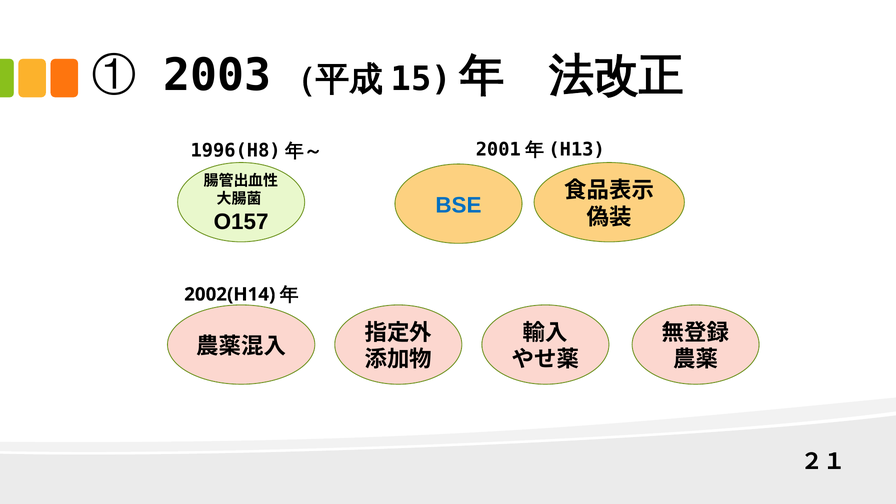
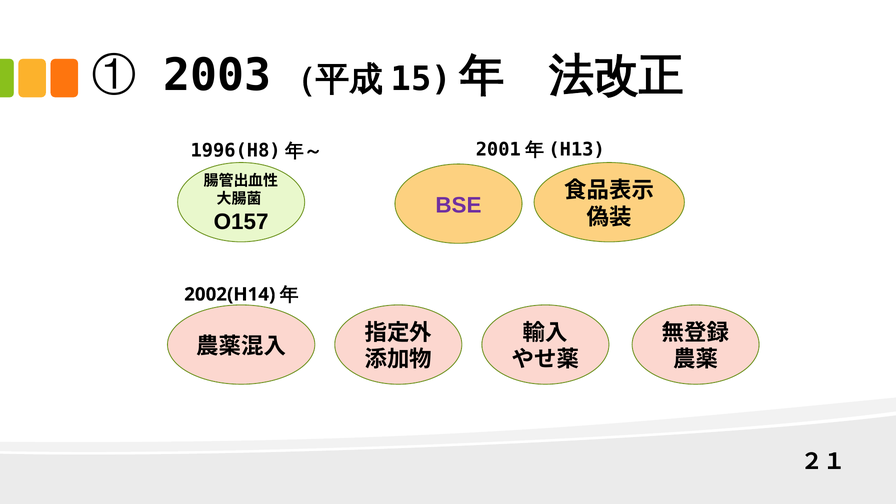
BSE colour: blue -> purple
